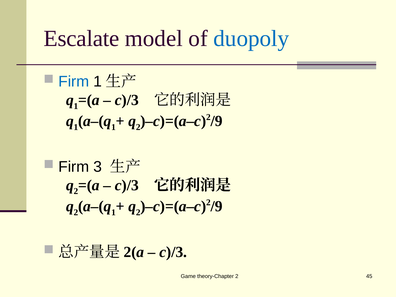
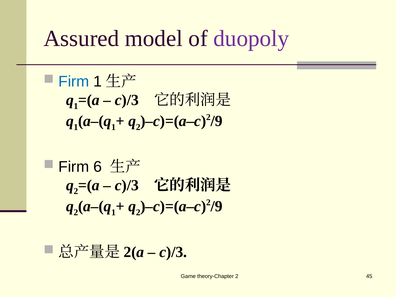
Escalate: Escalate -> Assured
duopoly colour: blue -> purple
3: 3 -> 6
